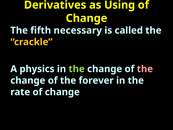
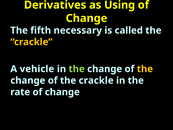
physics: physics -> vehicle
the at (145, 69) colour: pink -> yellow
of the forever: forever -> crackle
